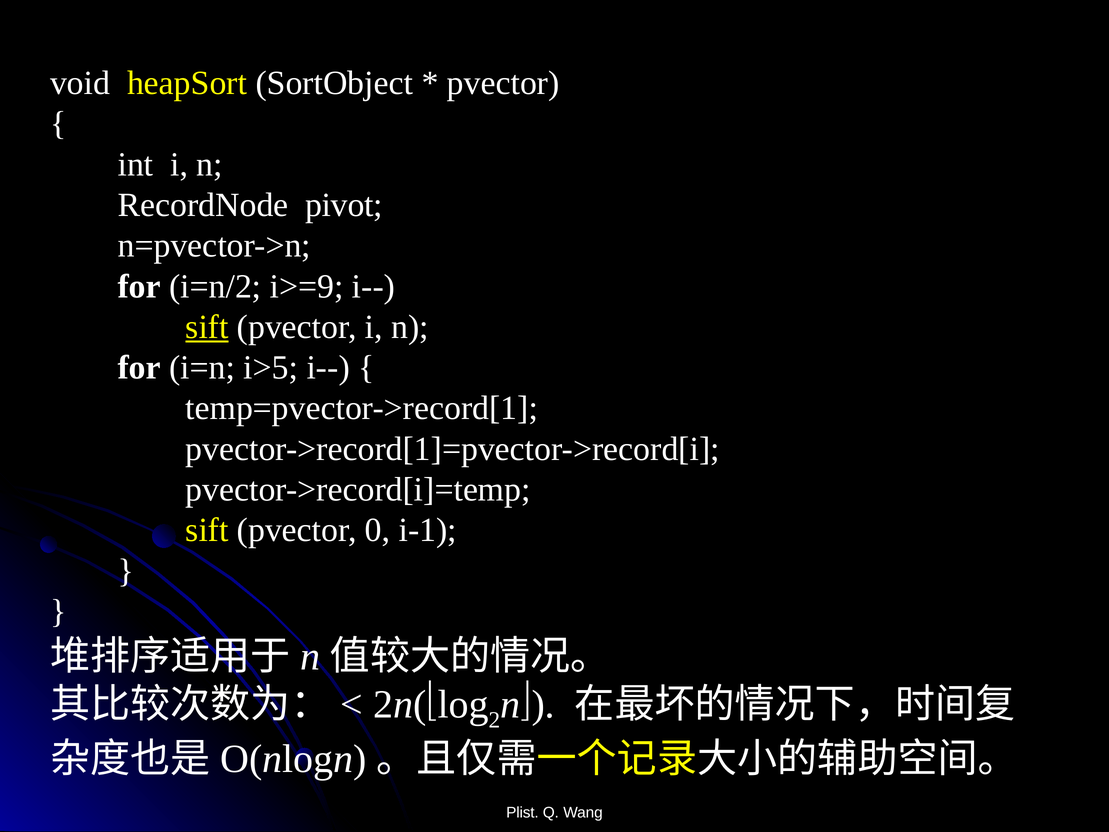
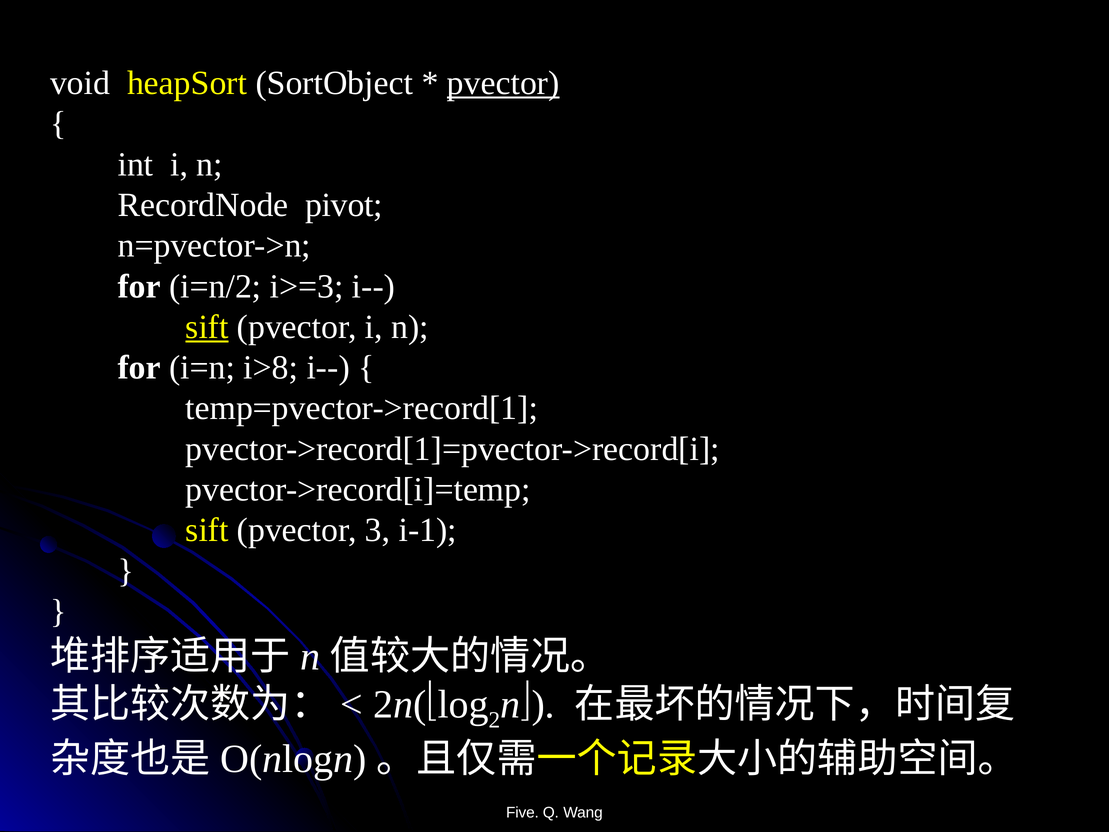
pvector at (503, 83) underline: none -> present
i>=9: i>=9 -> i>=3
i>5: i>5 -> i>8
0: 0 -> 3
Plist: Plist -> Five
